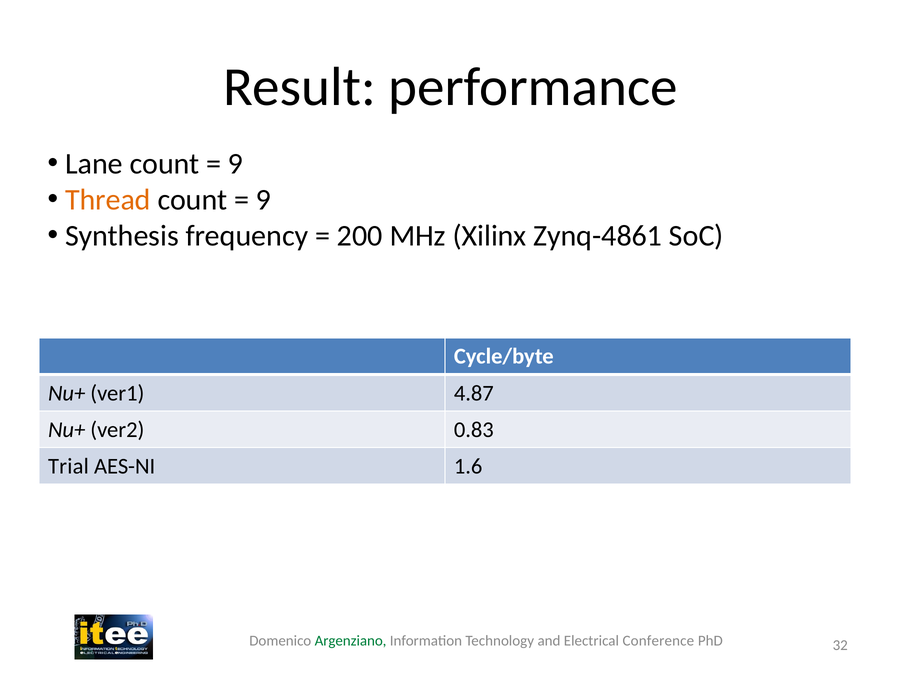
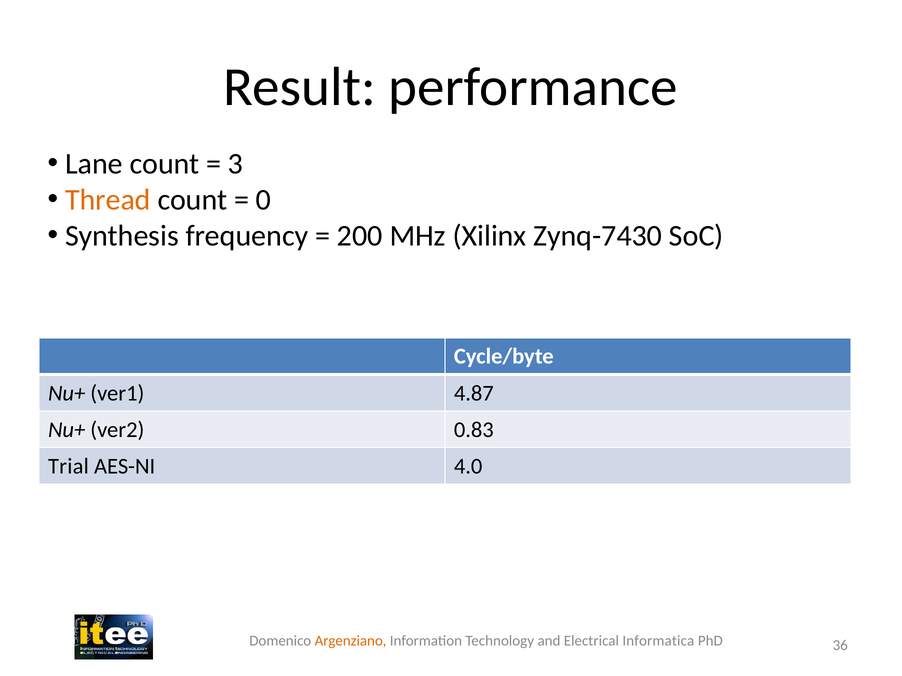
9 at (236, 164): 9 -> 3
9 at (263, 200): 9 -> 0
Zynq-4861: Zynq-4861 -> Zynq-7430
1.6: 1.6 -> 4.0
Argenziano colour: green -> orange
Conference: Conference -> Informatica
32: 32 -> 36
